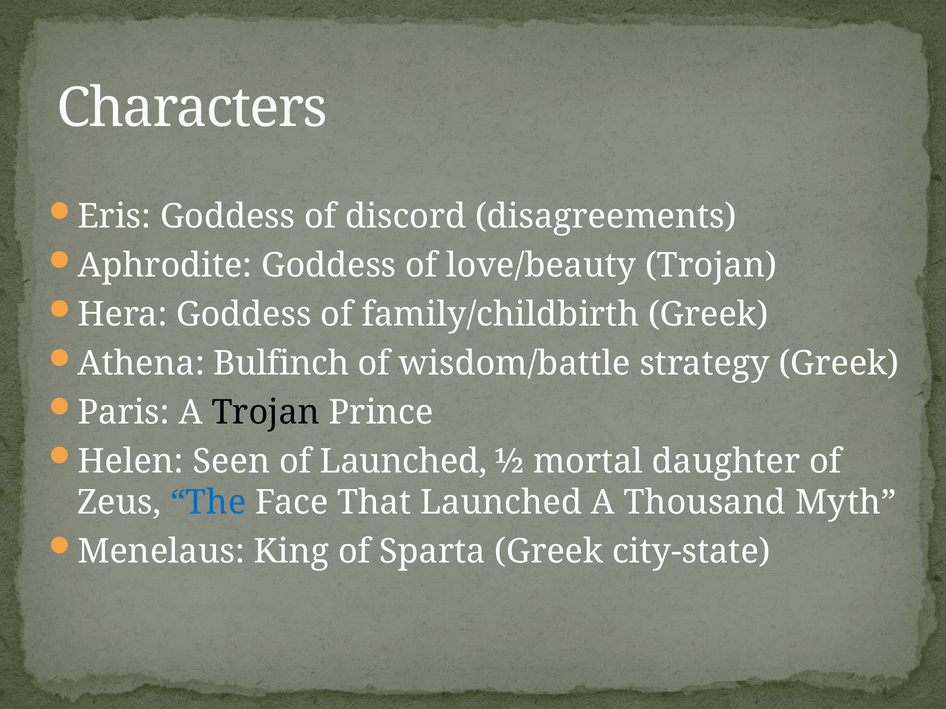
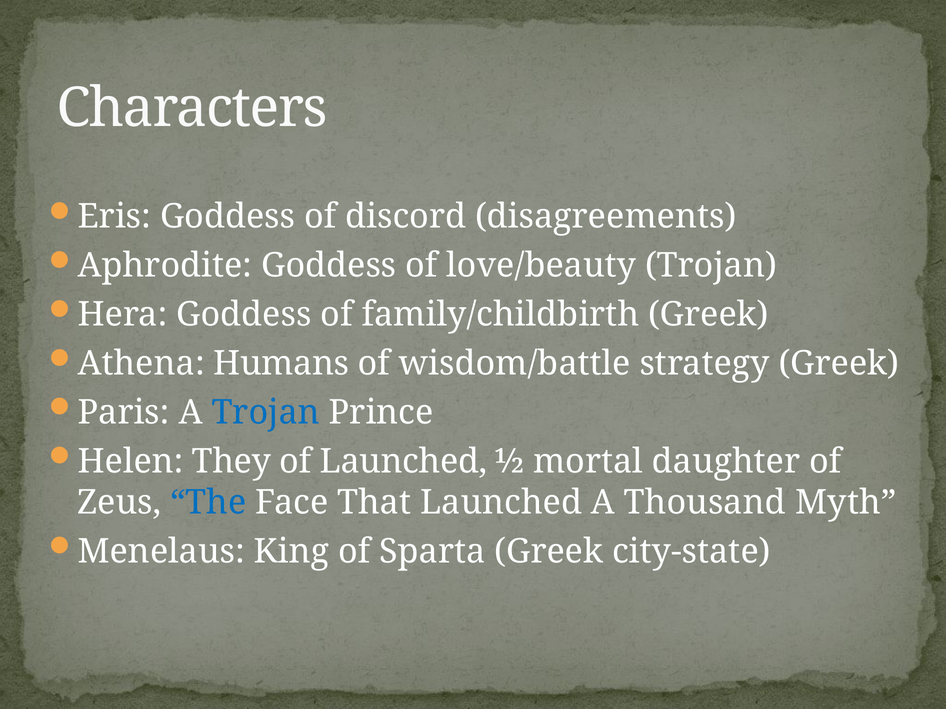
Bulfinch: Bulfinch -> Humans
Trojan at (266, 413) colour: black -> blue
Seen: Seen -> They
